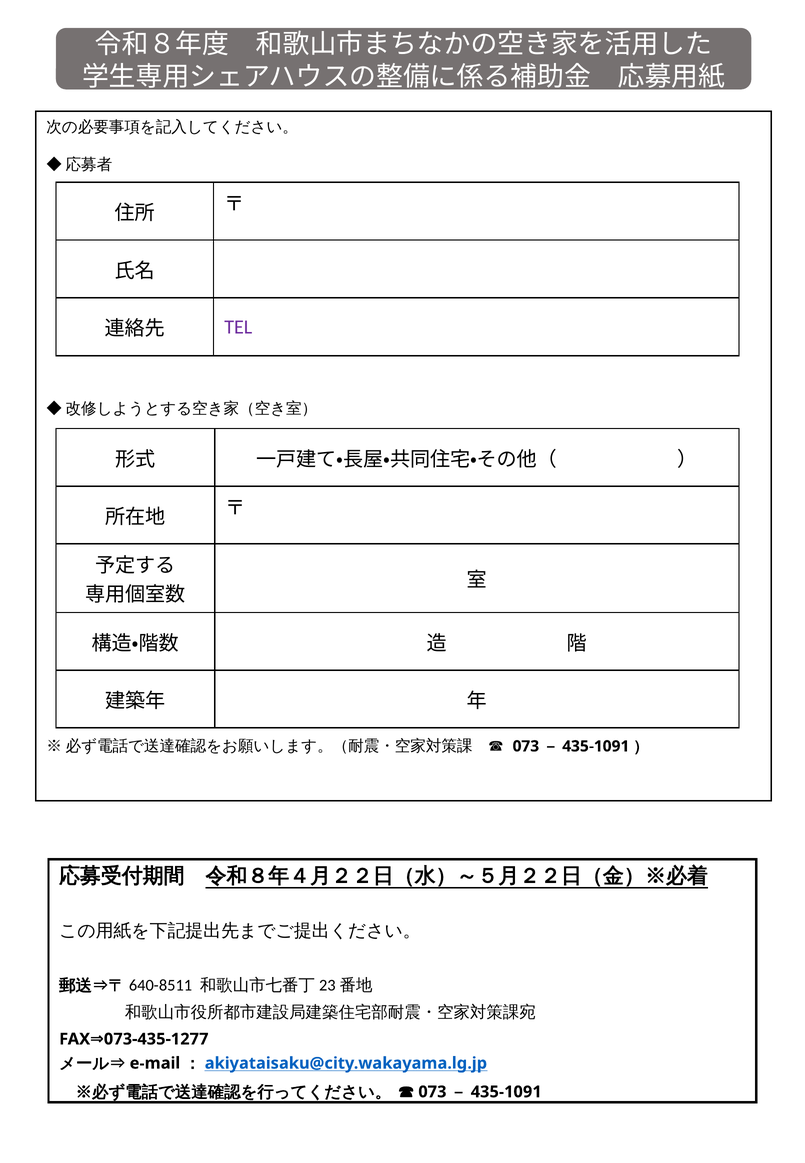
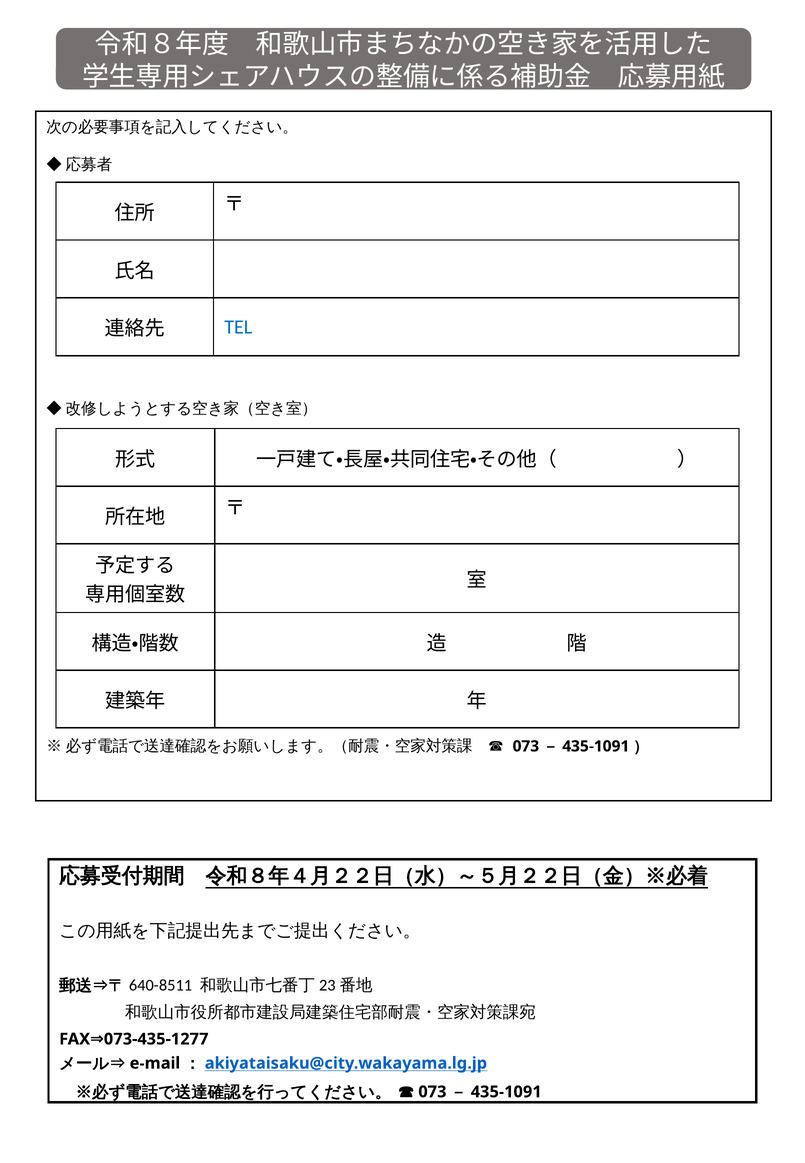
TEL colour: purple -> blue
